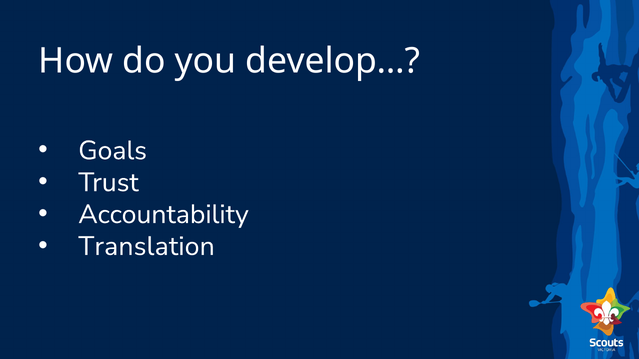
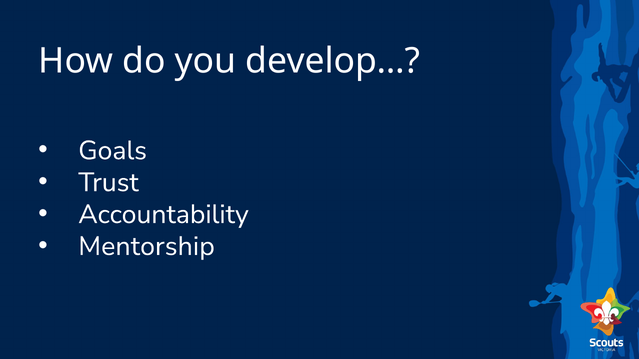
Translation: Translation -> Mentorship
